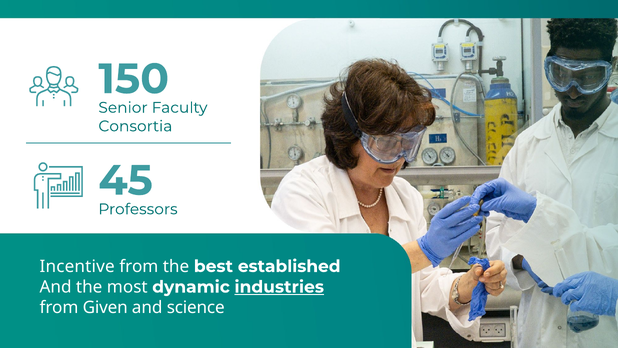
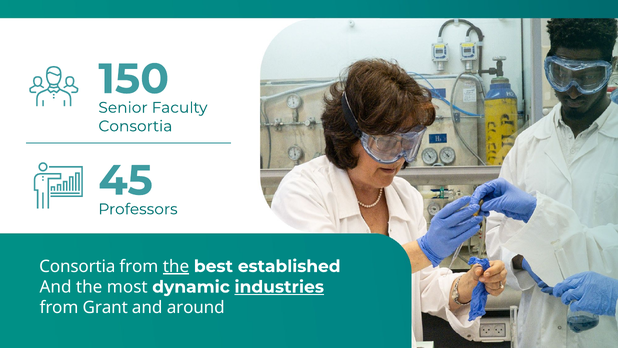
Incentive at (77, 266): Incentive -> Consortia
the at (176, 266) underline: none -> present
Given: Given -> Grant
science: science -> around
